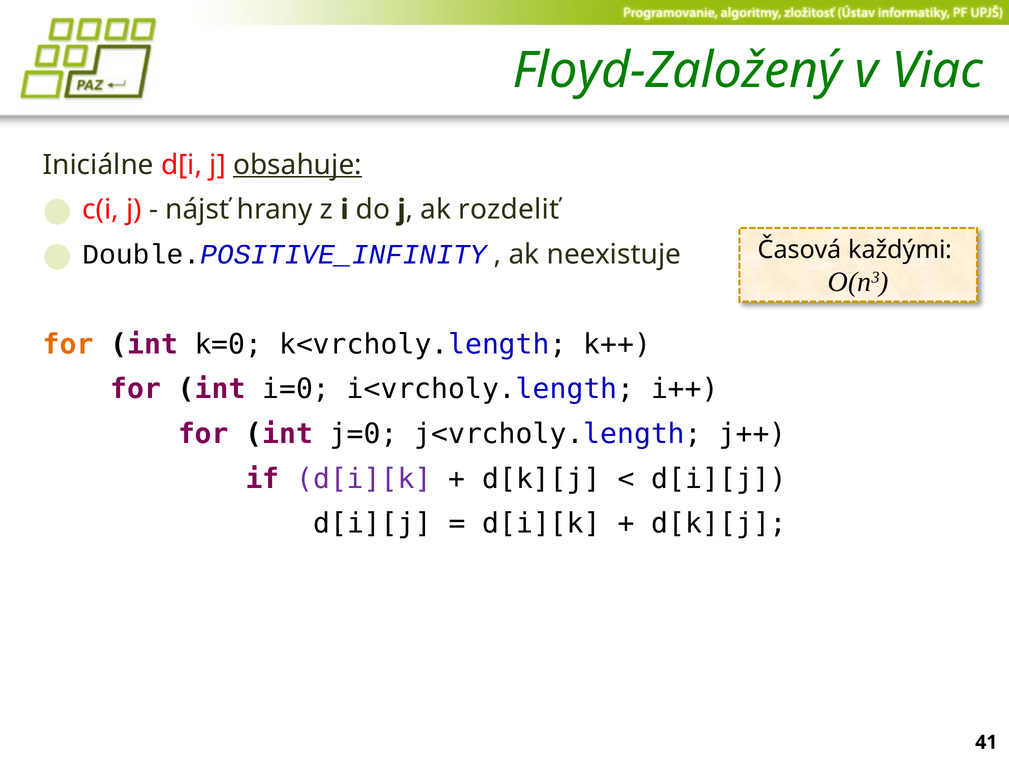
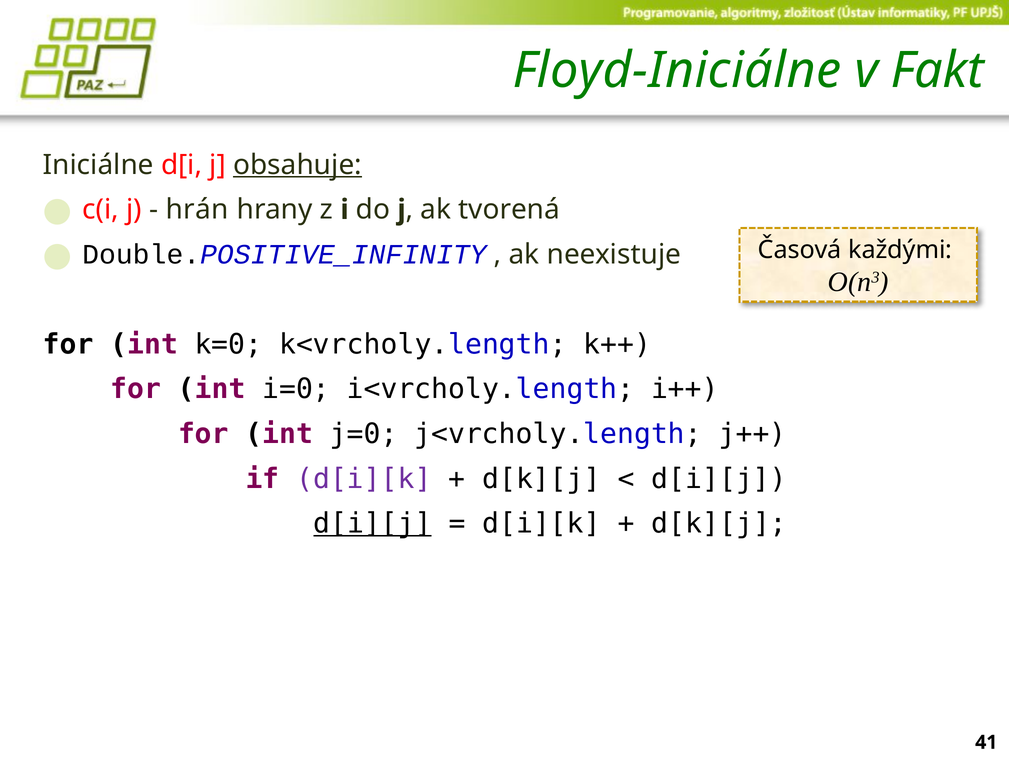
Floyd-Založený: Floyd-Založený -> Floyd-Iniciálne
Viac: Viac -> Fakt
nájsť: nájsť -> hrán
rozdeliť: rozdeliť -> tvorená
for at (68, 344) colour: orange -> black
d[i][j at (372, 524) underline: none -> present
